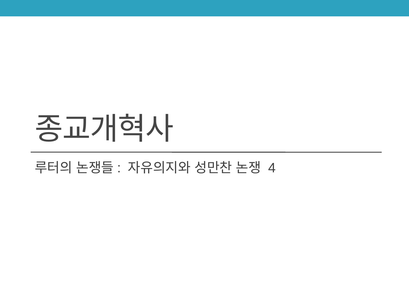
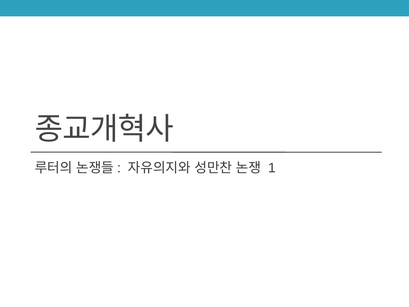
4: 4 -> 1
